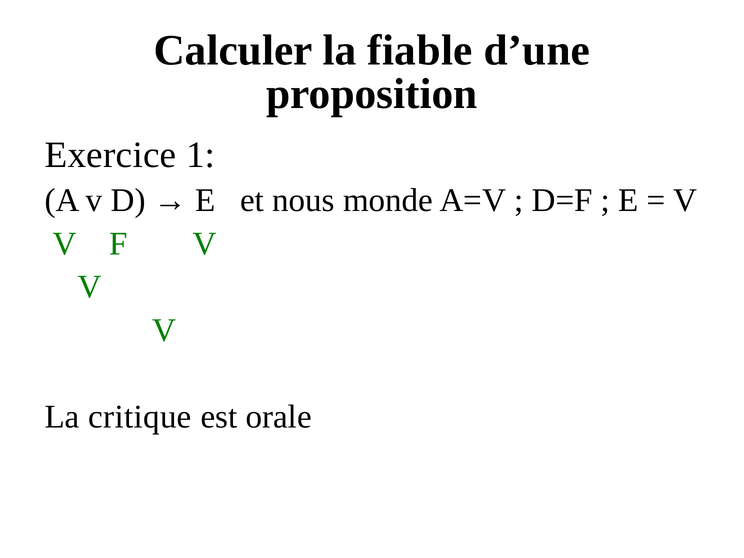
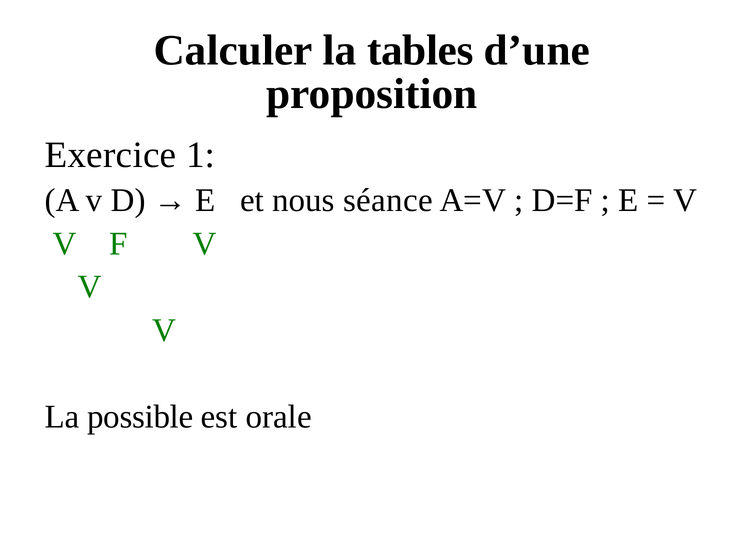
fiable: fiable -> tables
monde: monde -> séance
critique: critique -> possible
